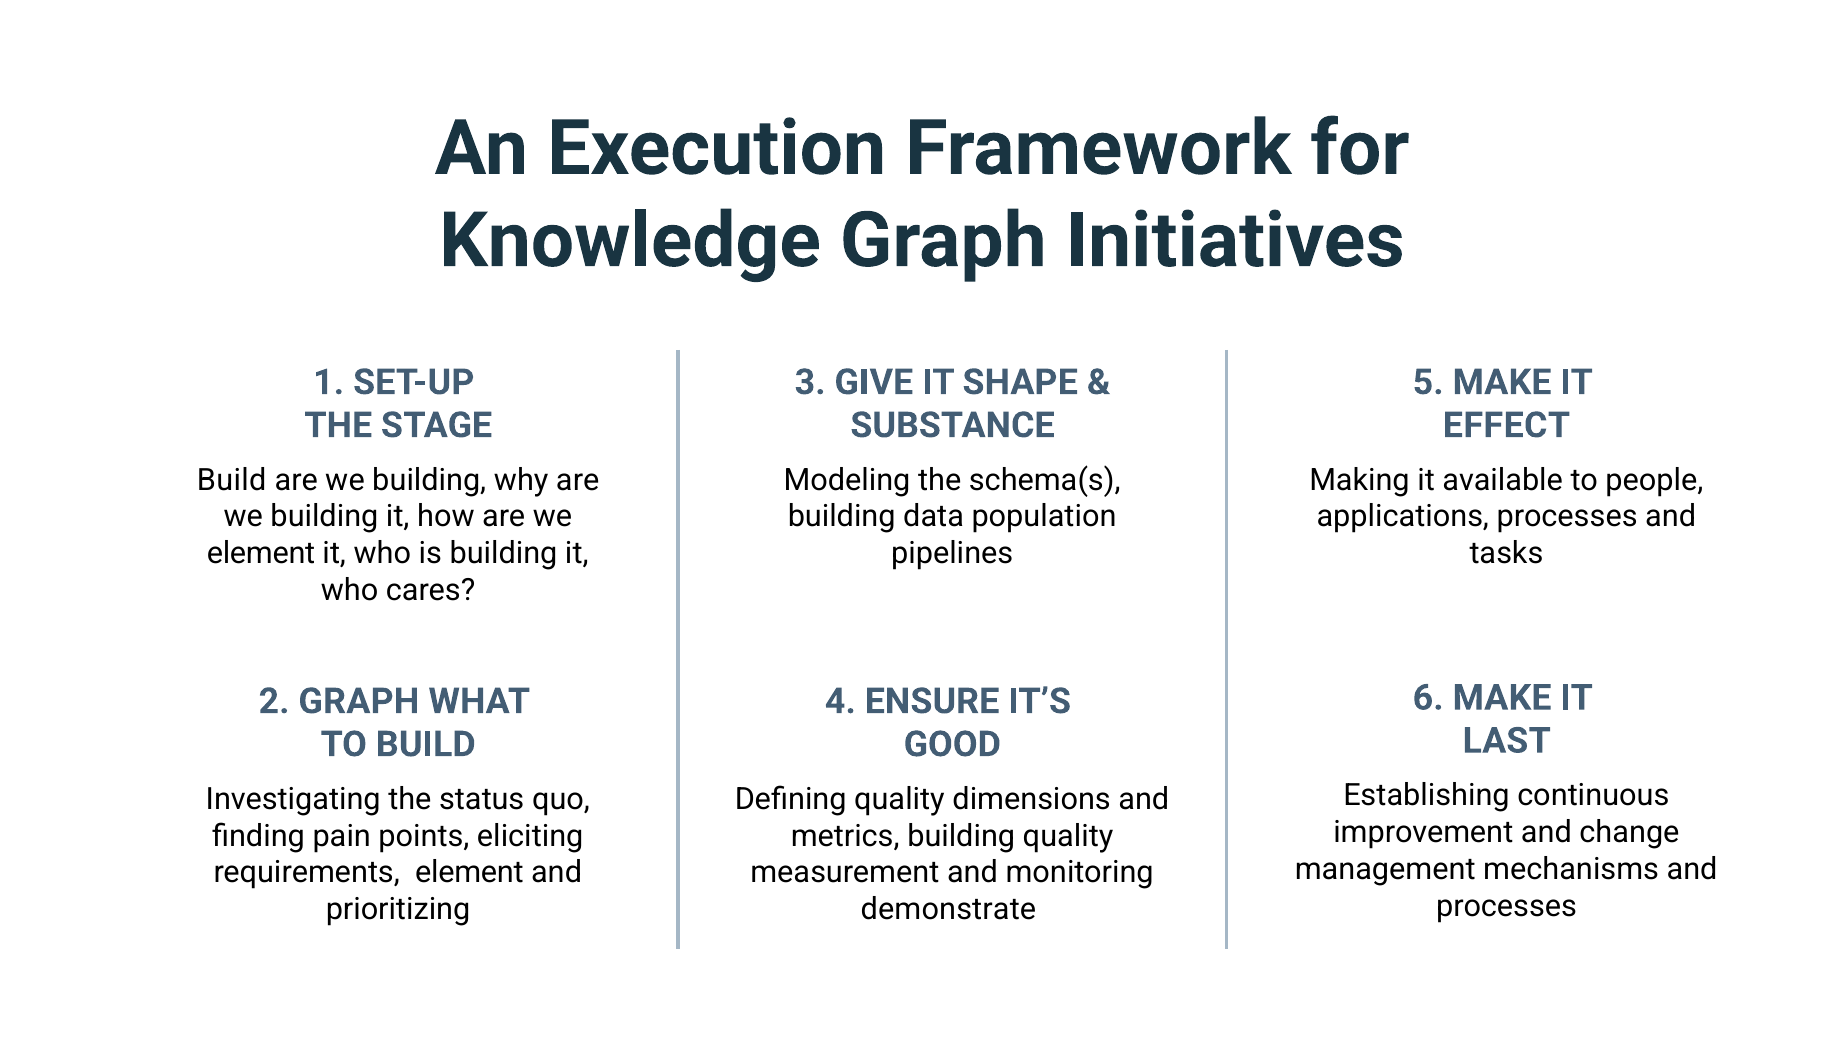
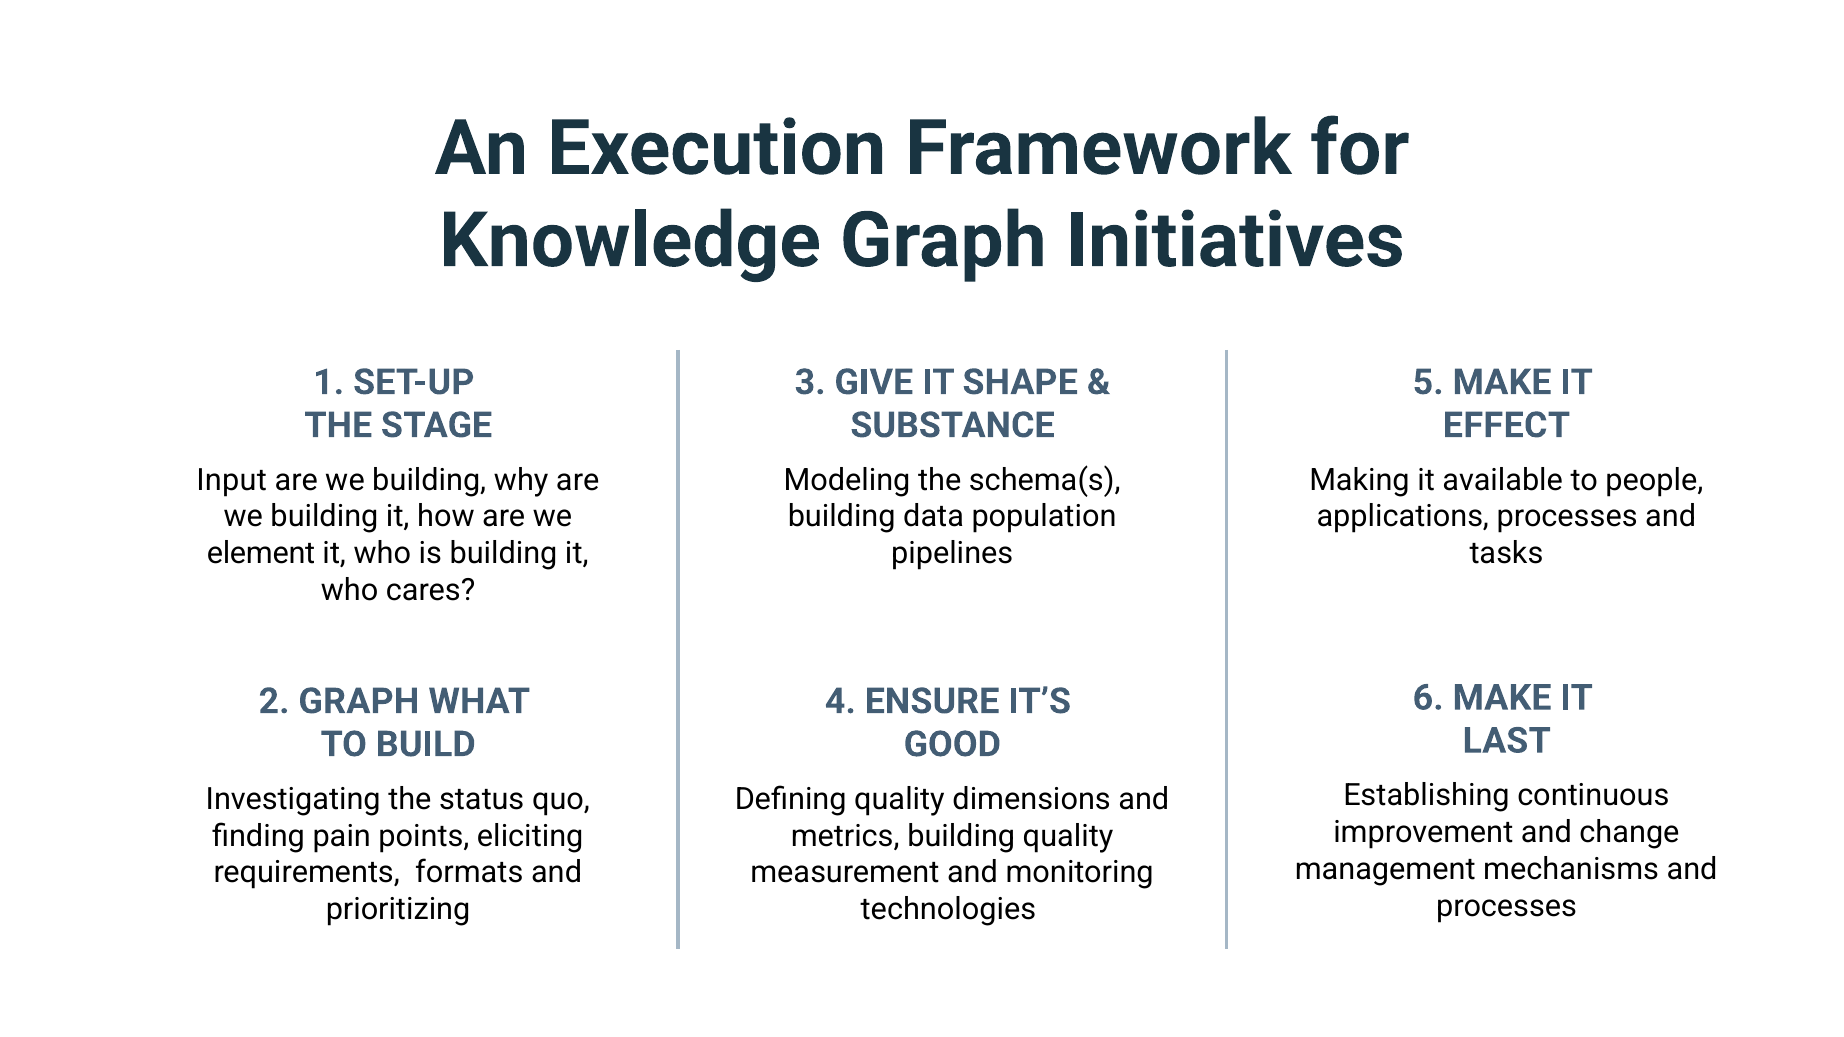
Build at (232, 480): Build -> Input
requirements element: element -> formats
demonstrate: demonstrate -> technologies
